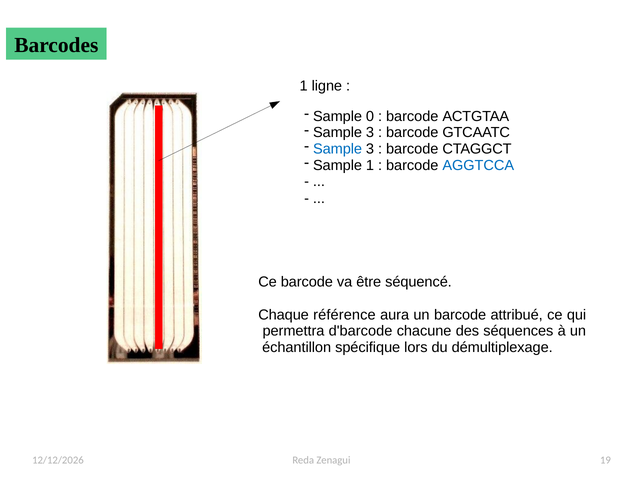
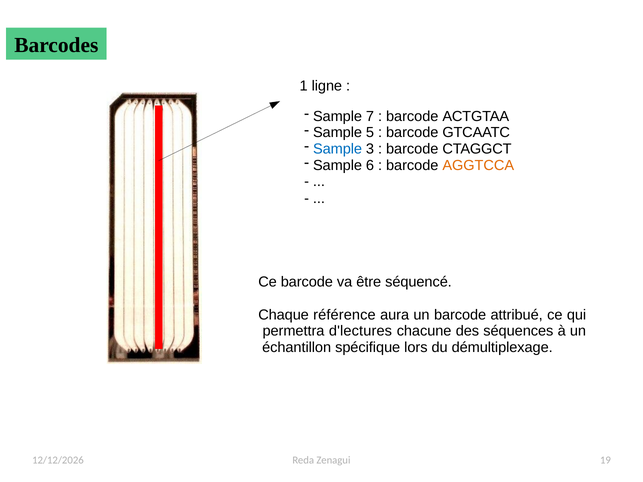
0: 0 -> 7
3 at (370, 133): 3 -> 5
Sample 1: 1 -> 6
AGGTCCA colour: blue -> orange
d'barcode: d'barcode -> d'lectures
